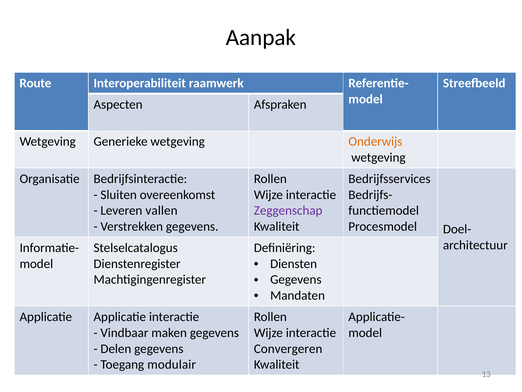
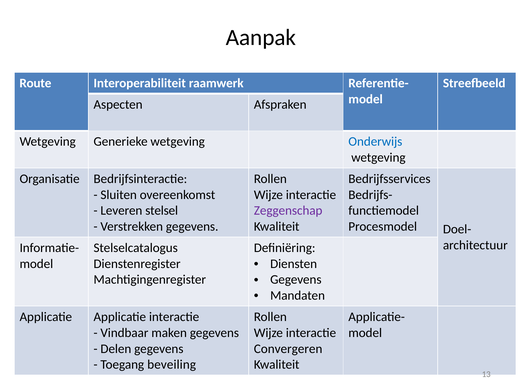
Onderwijs colour: orange -> blue
vallen: vallen -> stelsel
modulair: modulair -> beveiling
